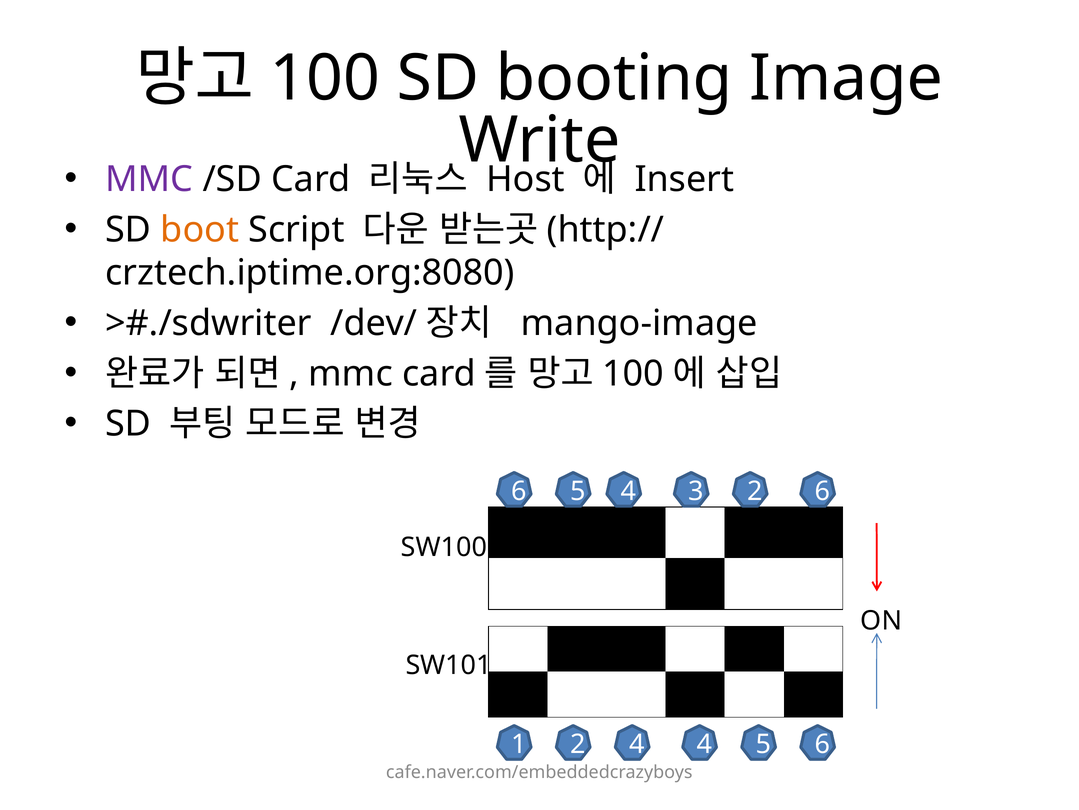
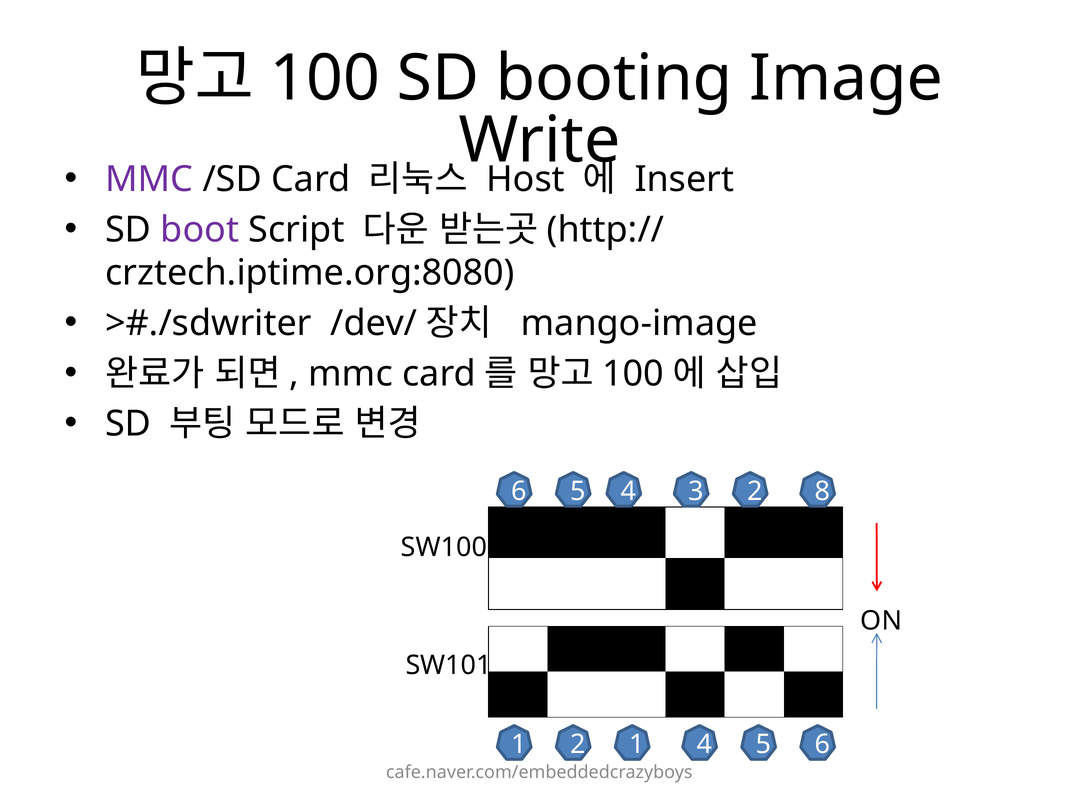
boot colour: orange -> purple
2 6: 6 -> 8
2 4: 4 -> 1
